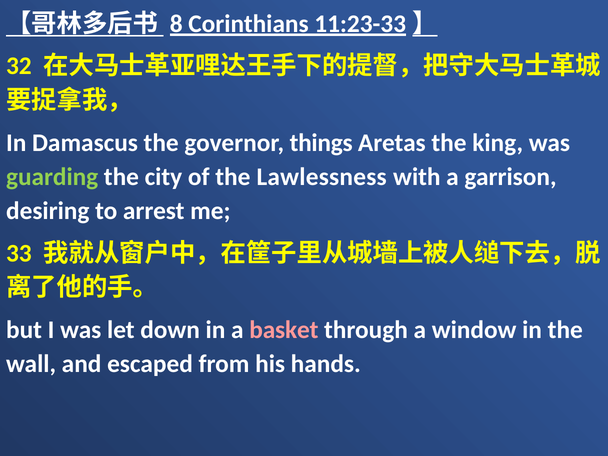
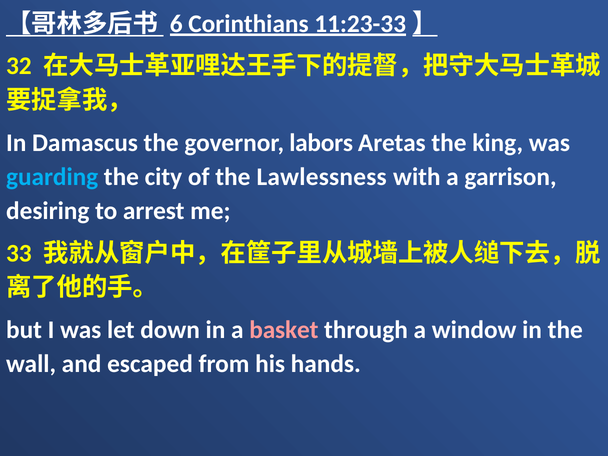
8: 8 -> 6
things: things -> labors
guarding colour: light green -> light blue
